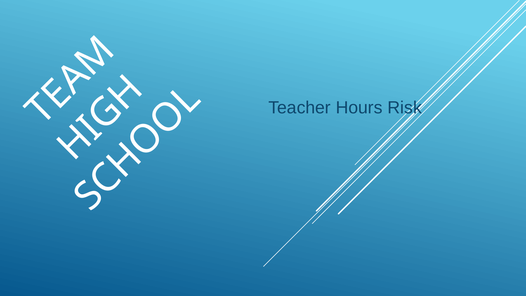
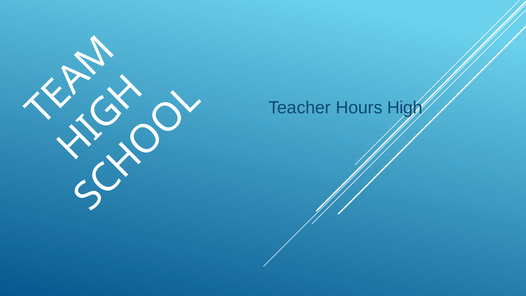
Risk: Risk -> High
